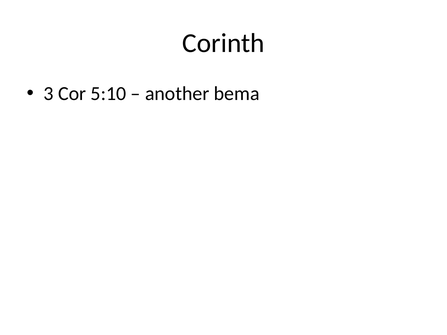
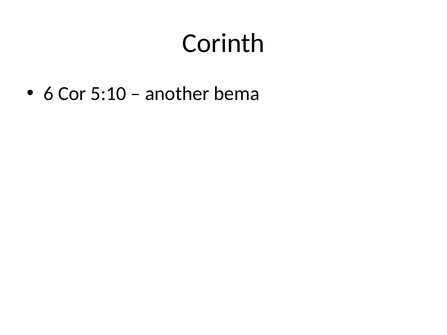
3: 3 -> 6
